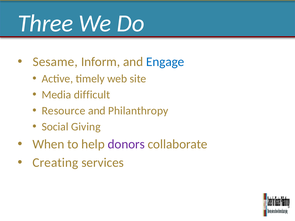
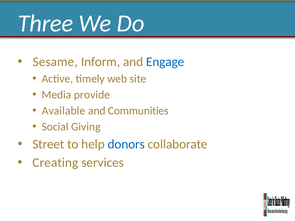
difficult: difficult -> provide
Resource: Resource -> Available
Philanthropy: Philanthropy -> Communities
When: When -> Street
donors colour: purple -> blue
